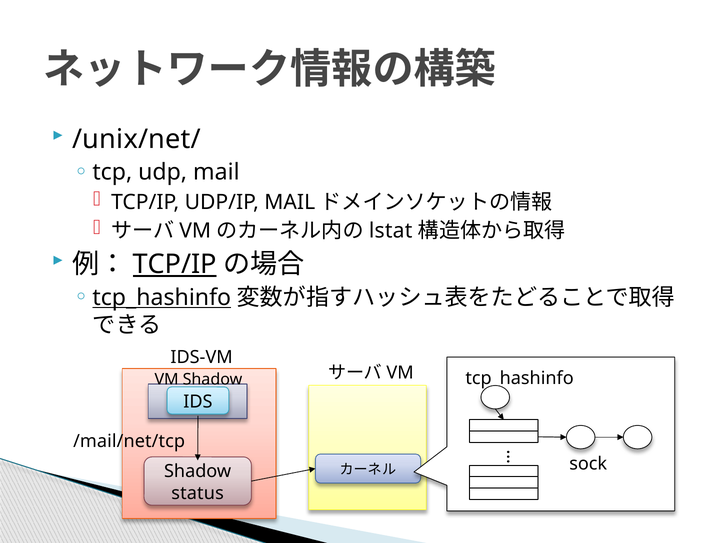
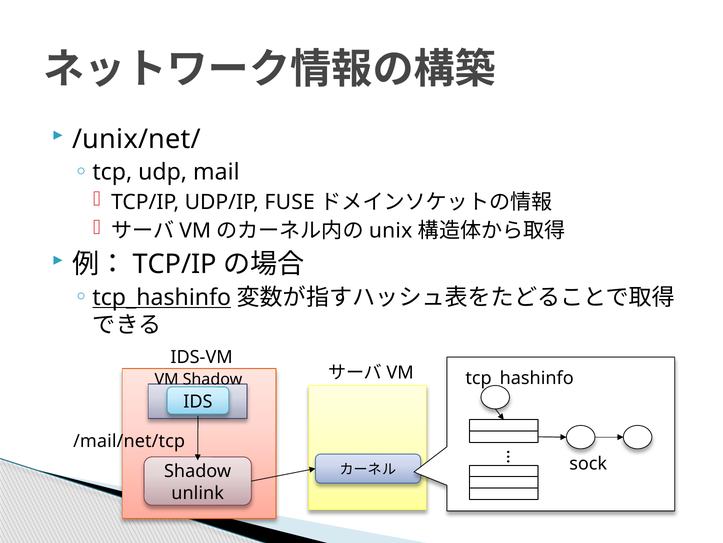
UDP/IP MAIL: MAIL -> FUSE
lstat: lstat -> unix
TCP/IP at (175, 264) underline: present -> none
status: status -> unlink
